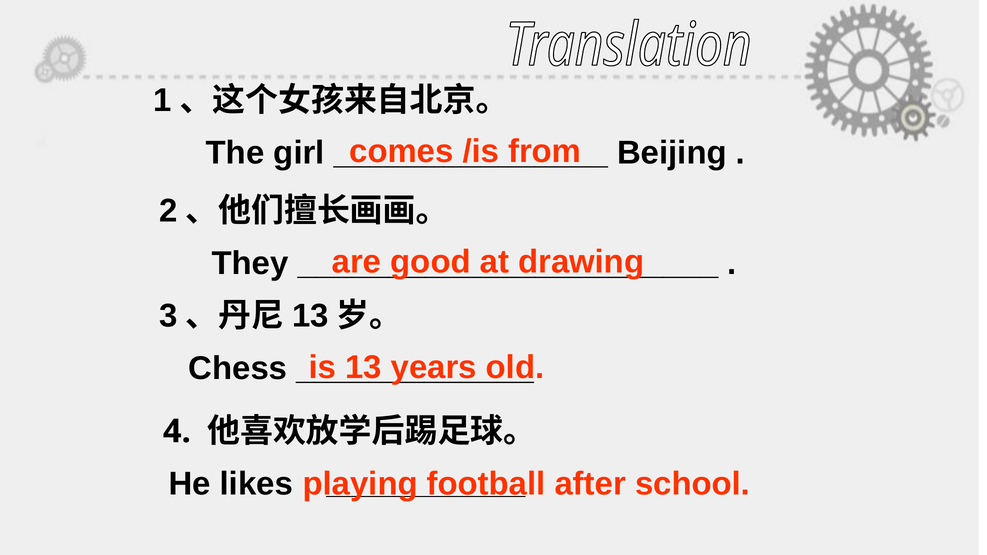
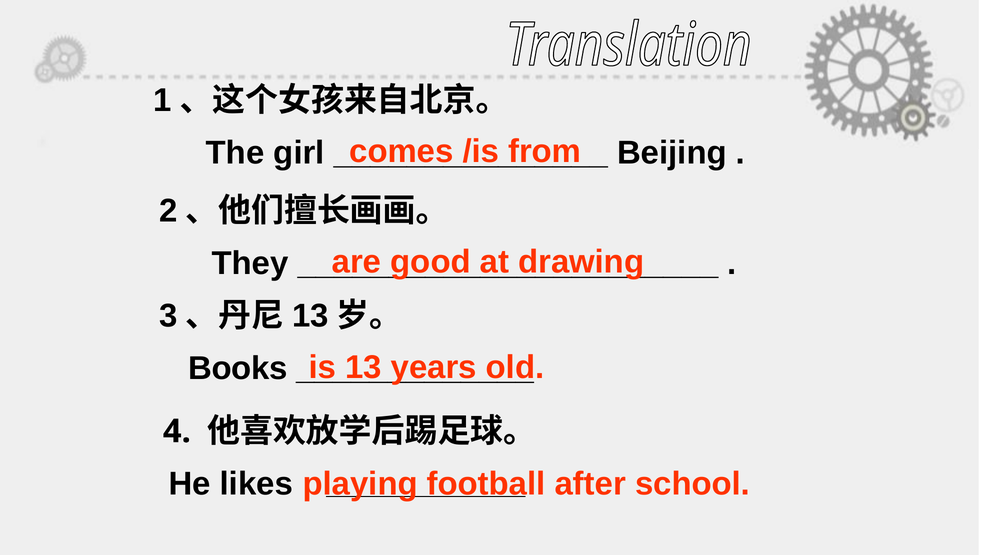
Chess: Chess -> Books
